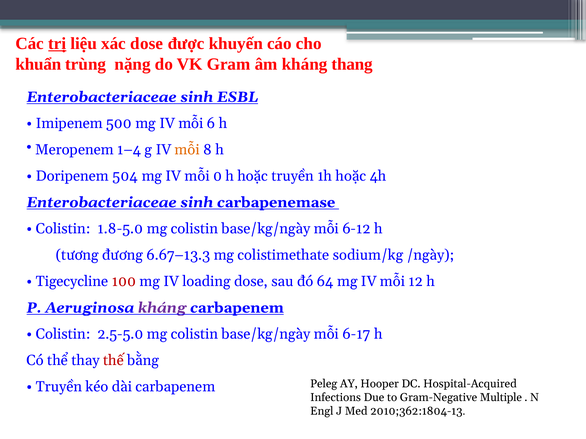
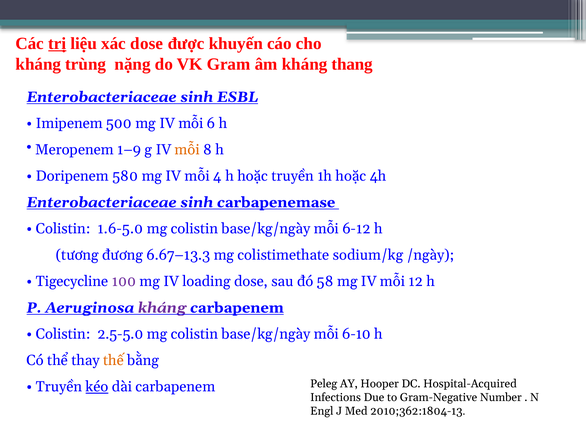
khuẩn at (38, 64): khuẩn -> kháng
1–4: 1–4 -> 1–9
504: 504 -> 580
0: 0 -> 4
1.8-5.0: 1.8-5.0 -> 1.6-5.0
100 colour: red -> purple
64: 64 -> 58
6-17: 6-17 -> 6-10
thế colour: red -> orange
kéo underline: none -> present
Multiple: Multiple -> Number
